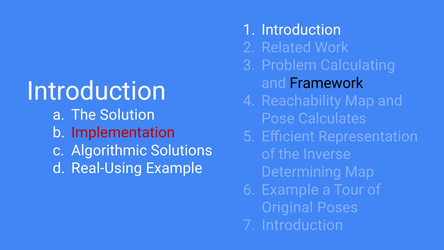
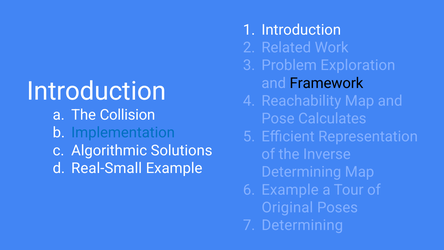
Calculating: Calculating -> Exploration
Solution: Solution -> Collision
Implementation colour: red -> blue
Real-Using: Real-Using -> Real-Small
Introduction at (302, 225): Introduction -> Determining
